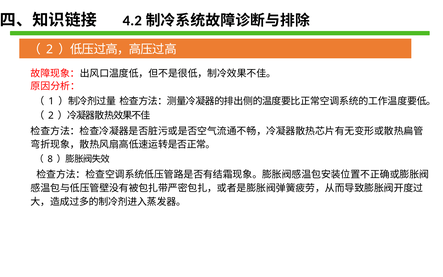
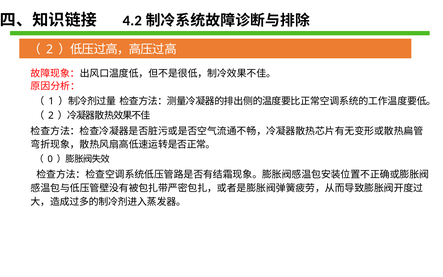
8: 8 -> 0
